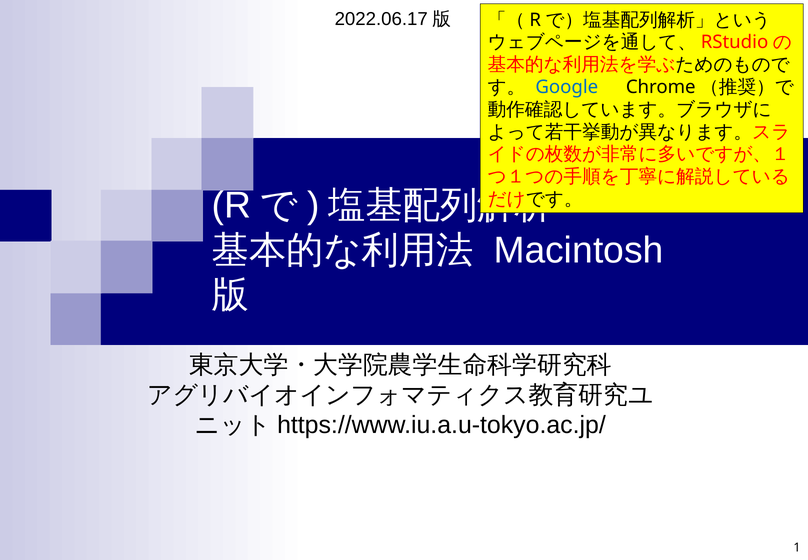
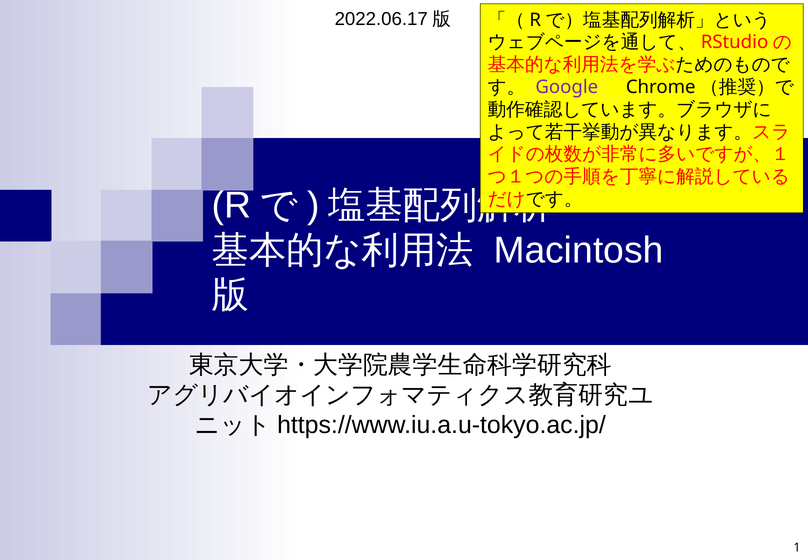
Google colour: blue -> purple
